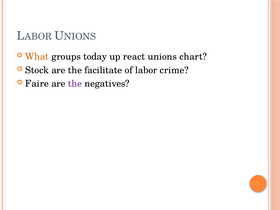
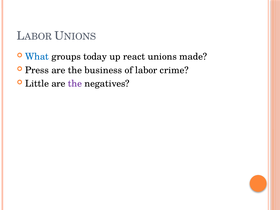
What colour: orange -> blue
chart: chart -> made
Stock: Stock -> Press
facilitate: facilitate -> business
Faire: Faire -> Little
